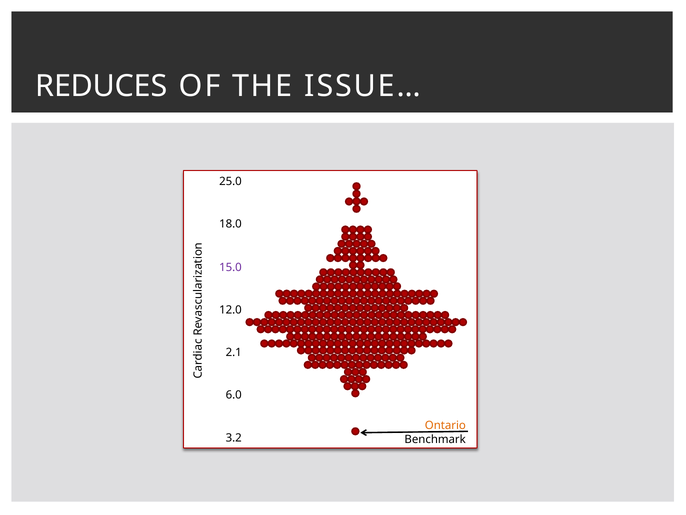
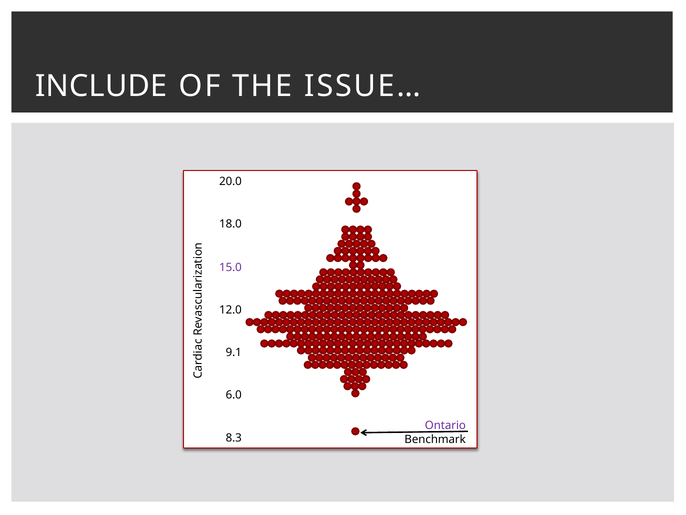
REDUCES: REDUCES -> INCLUDE
25.0: 25.0 -> 20.0
2.1: 2.1 -> 9.1
Ontario colour: orange -> purple
3.2: 3.2 -> 8.3
